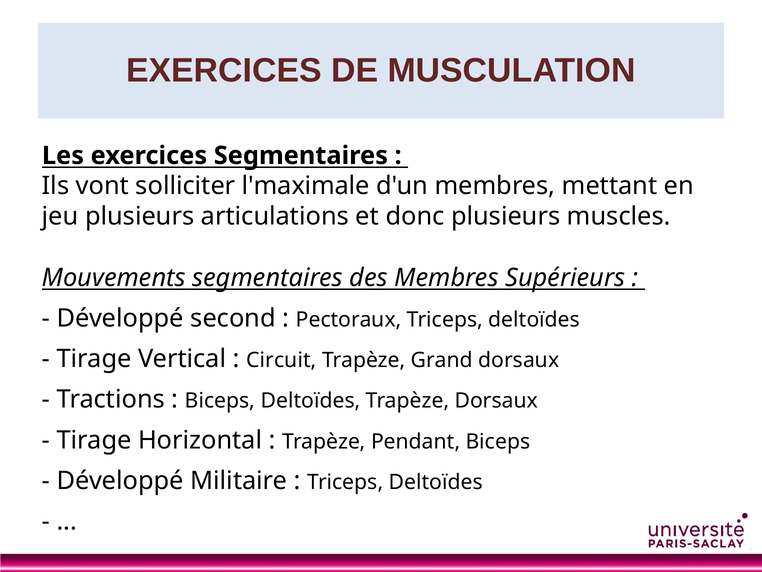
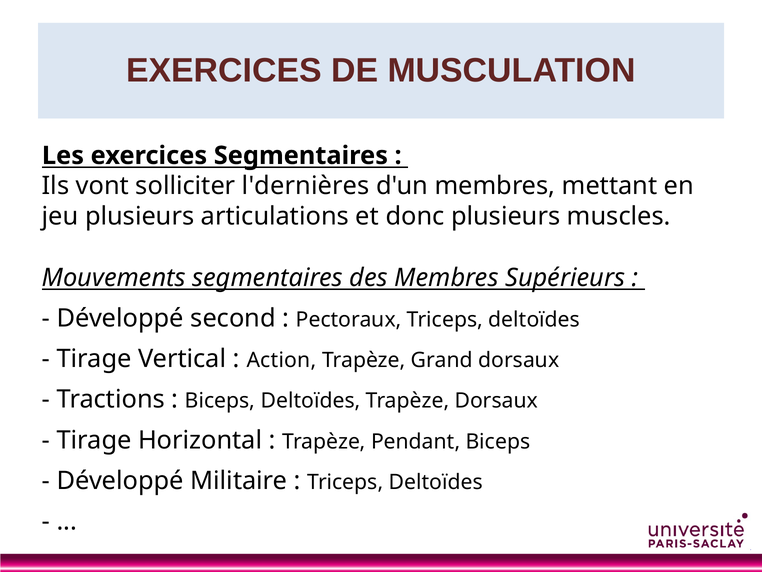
l'maximale: l'maximale -> l'dernières
Circuit: Circuit -> Action
